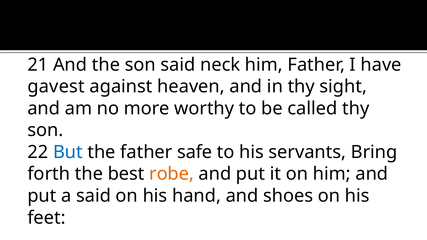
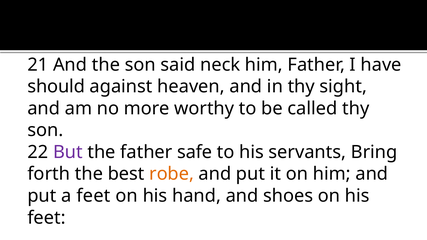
gavest: gavest -> should
But colour: blue -> purple
a said: said -> feet
